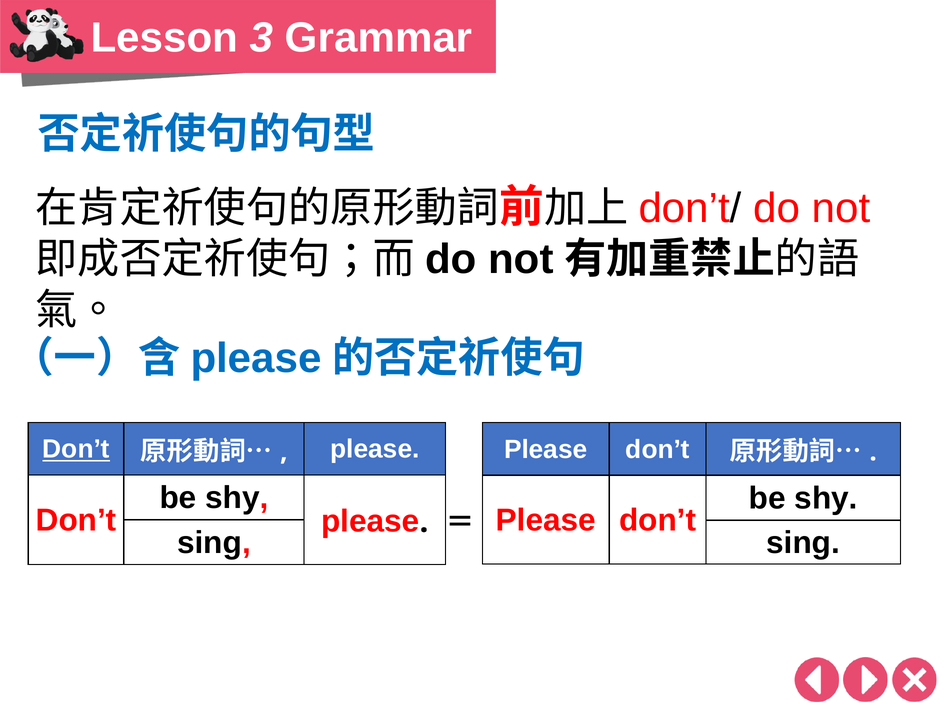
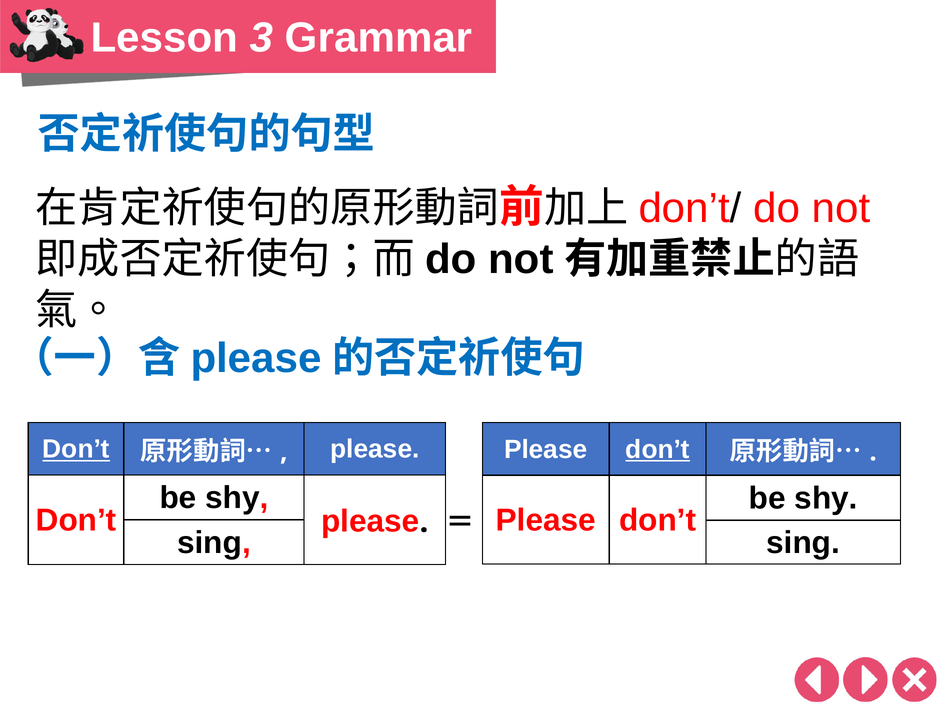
don’t at (658, 449) underline: none -> present
